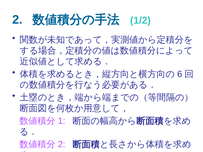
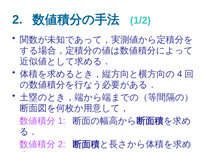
6: 6 -> 4
